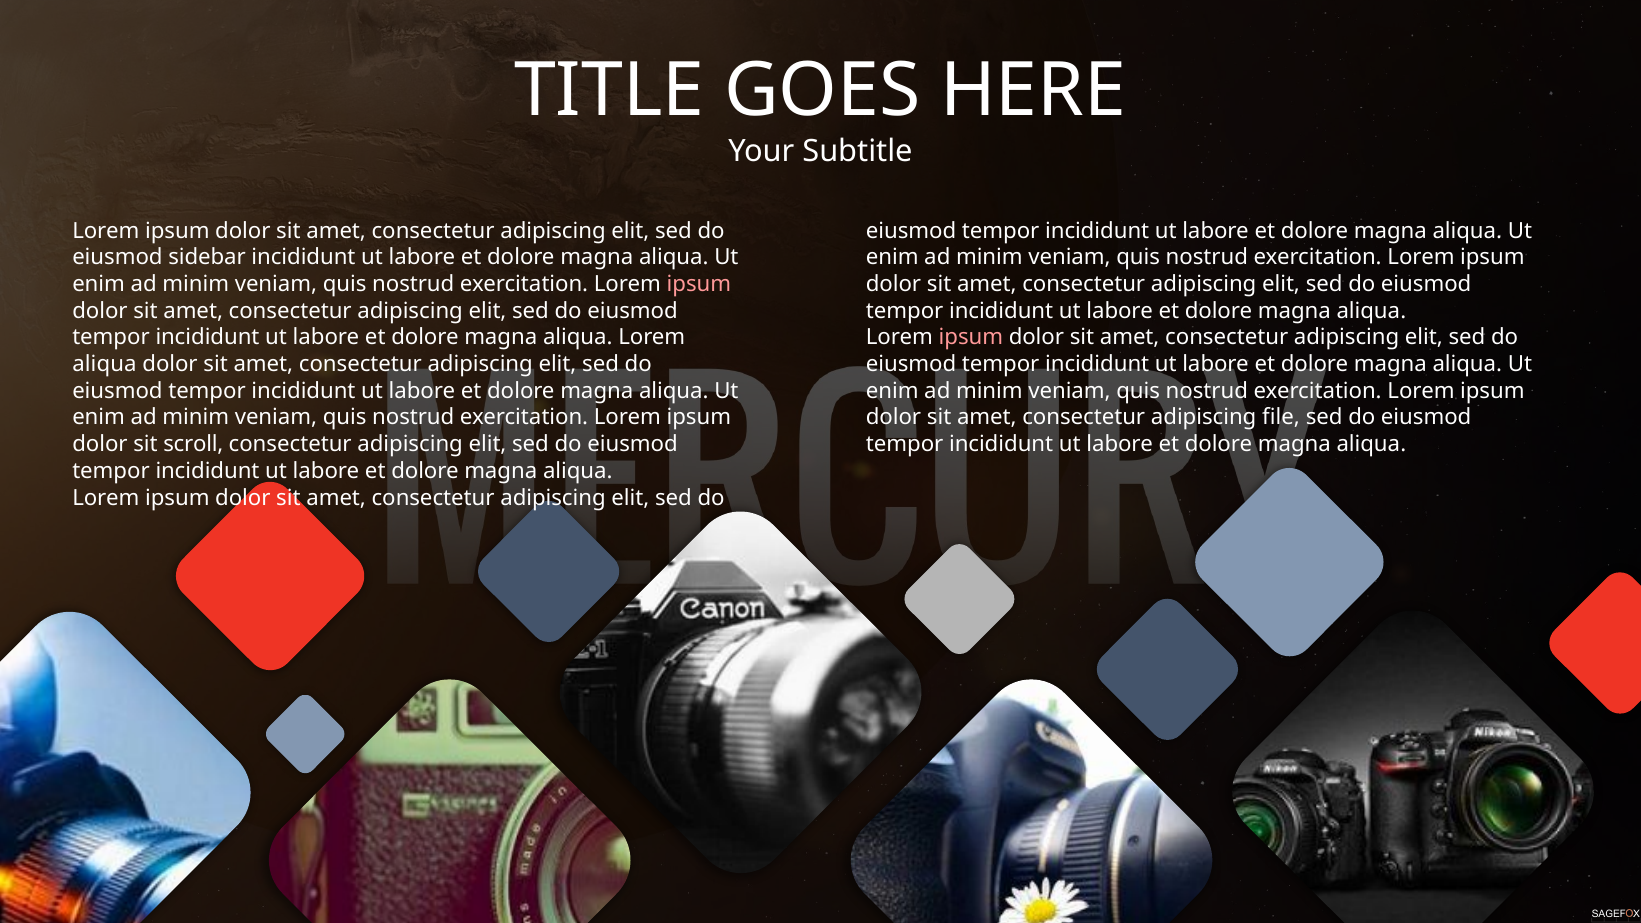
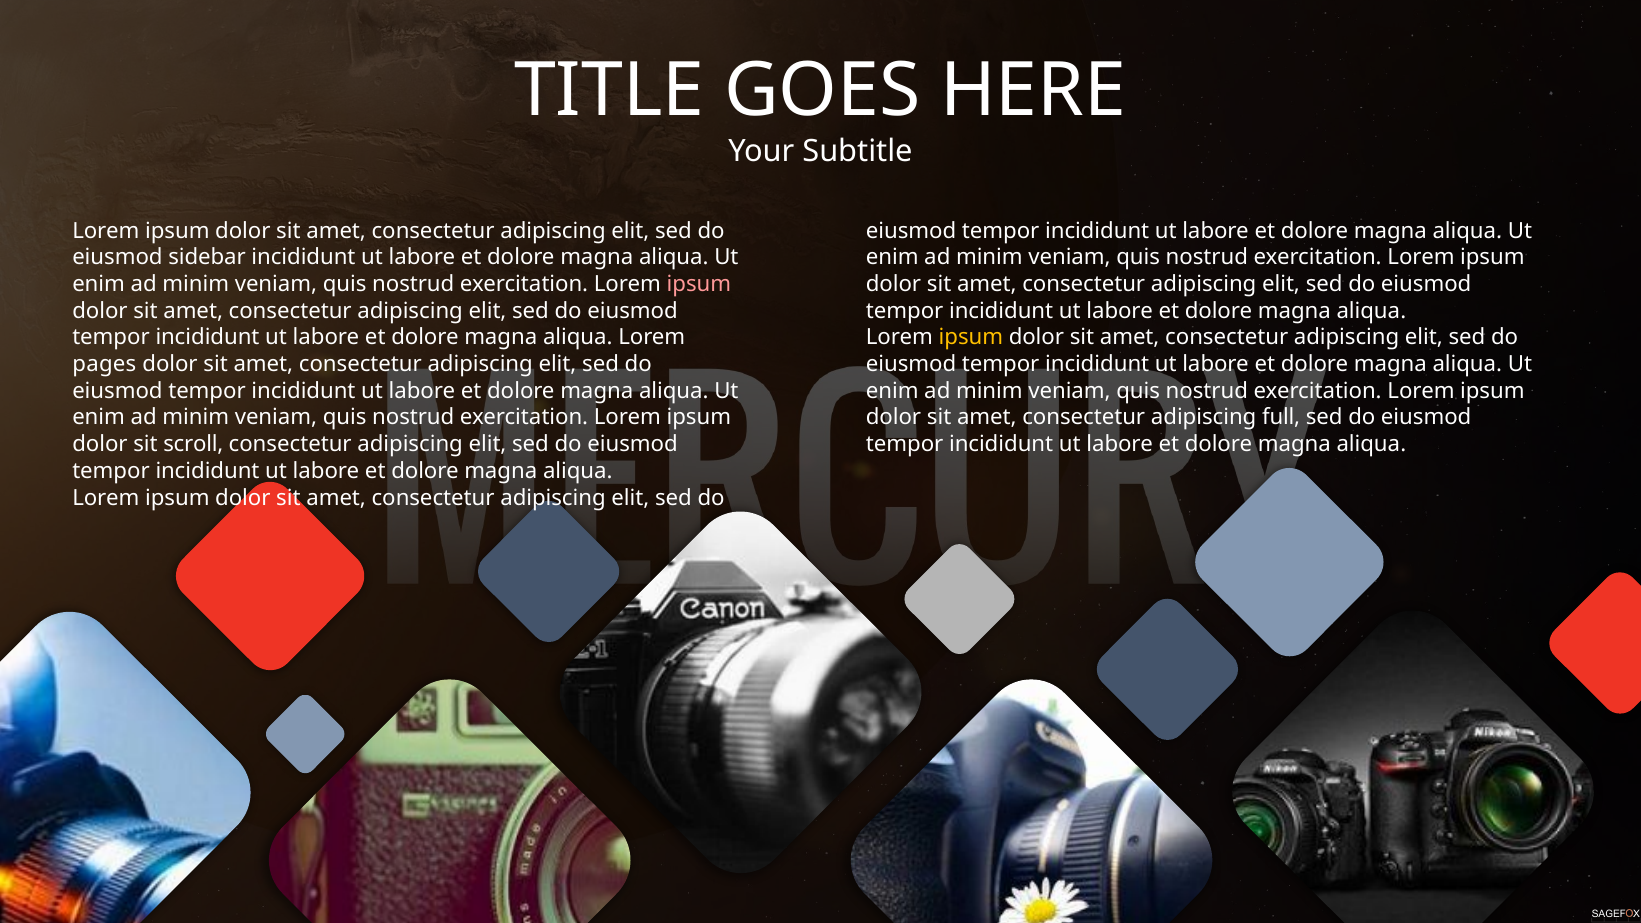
ipsum at (971, 338) colour: pink -> yellow
aliqua at (104, 364): aliqua -> pages
file: file -> full
